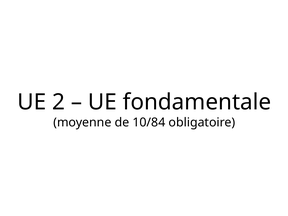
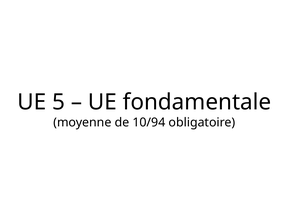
2: 2 -> 5
10/84: 10/84 -> 10/94
